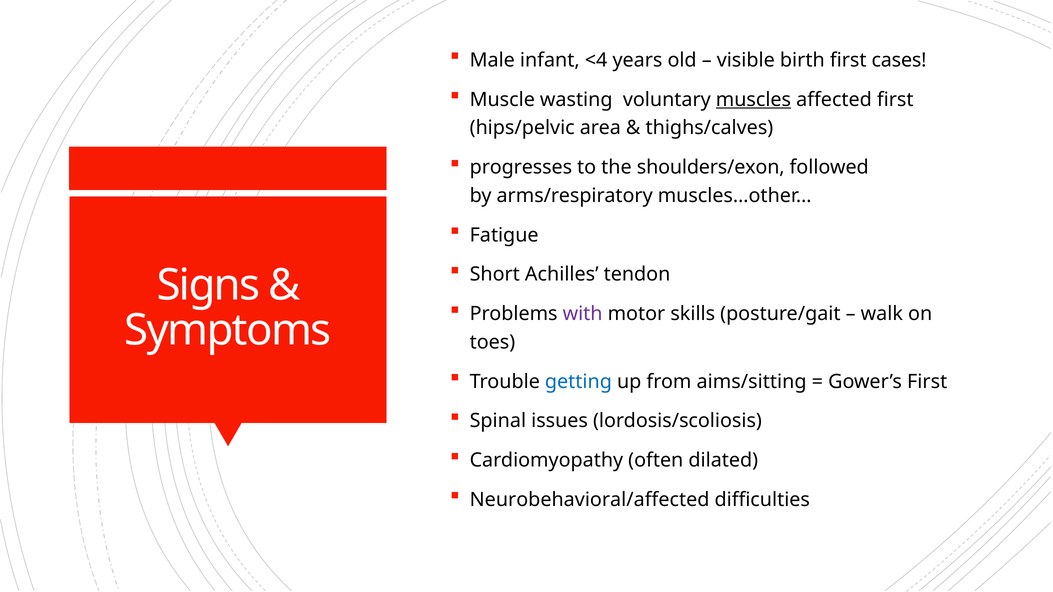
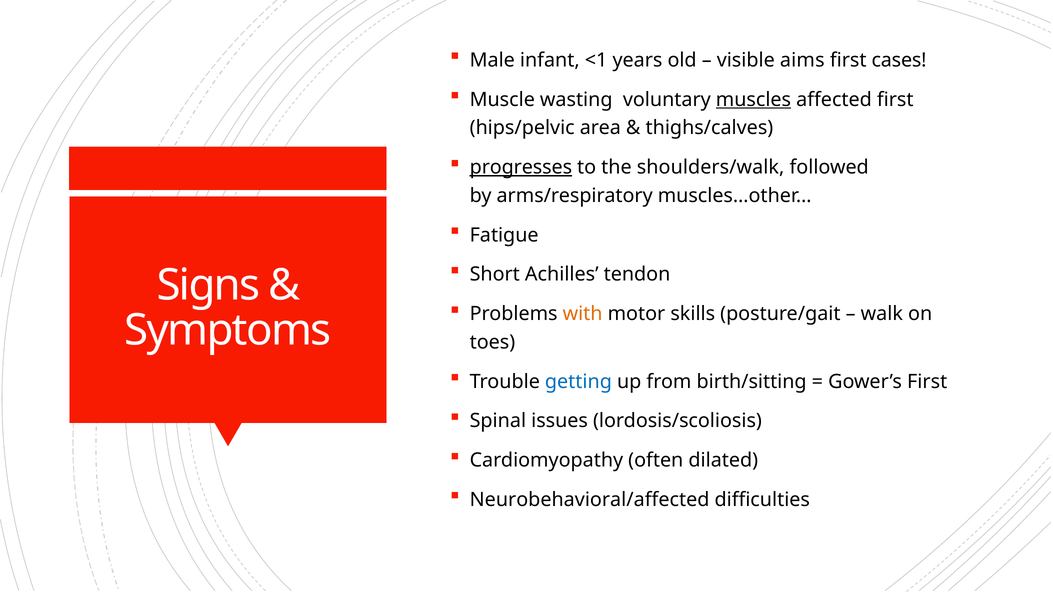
<4: <4 -> <1
birth: birth -> aims
progresses underline: none -> present
shoulders/exon: shoulders/exon -> shoulders/walk
with colour: purple -> orange
aims/sitting: aims/sitting -> birth/sitting
